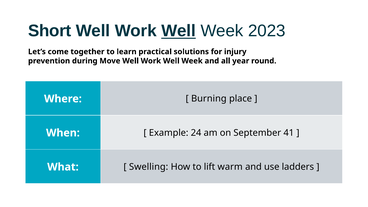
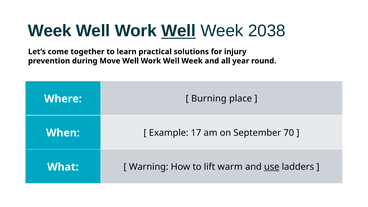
Short at (50, 31): Short -> Week
2023: 2023 -> 2038
24: 24 -> 17
41: 41 -> 70
Swelling: Swelling -> Warning
use underline: none -> present
